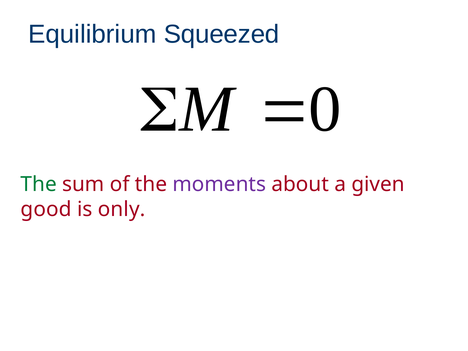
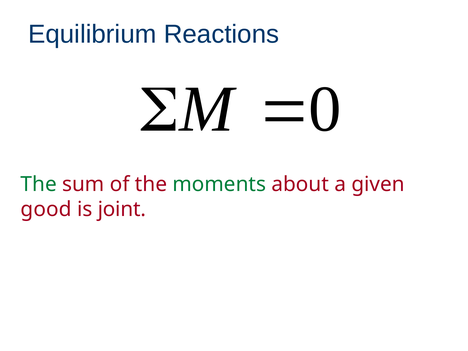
Squeezed: Squeezed -> Reactions
moments colour: purple -> green
only: only -> joint
